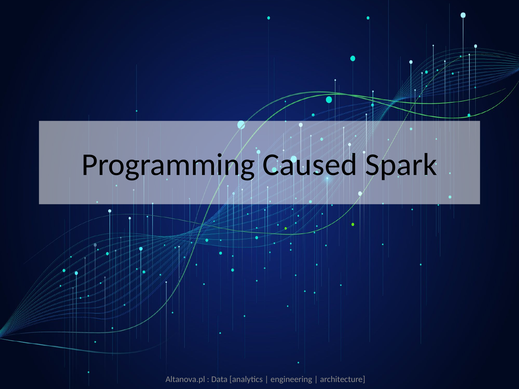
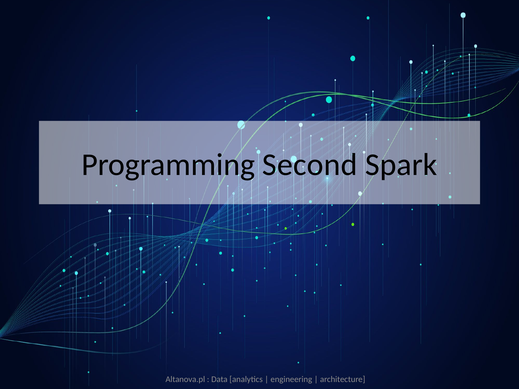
Caused: Caused -> Second
